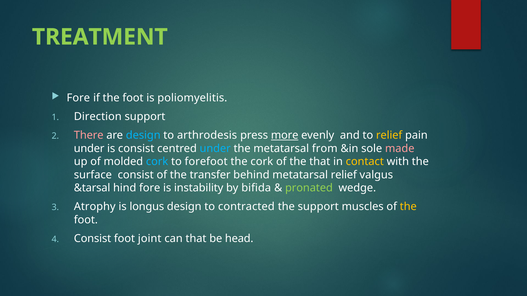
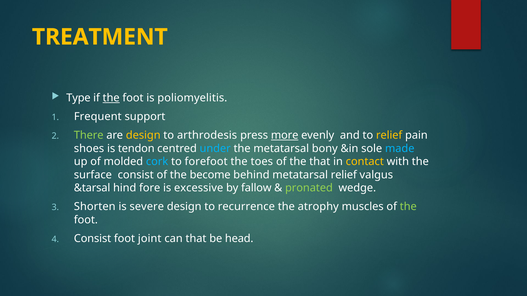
TREATMENT colour: light green -> yellow
Fore at (78, 98): Fore -> Type
the at (111, 98) underline: none -> present
Direction: Direction -> Frequent
There colour: pink -> light green
design at (143, 135) colour: light blue -> yellow
under at (89, 149): under -> shoes
is consist: consist -> tendon
from: from -> bony
made colour: pink -> light blue
the cork: cork -> toes
transfer: transfer -> become
instability: instability -> excessive
bifida: bifida -> fallow
Atrophy: Atrophy -> Shorten
longus: longus -> severe
contracted: contracted -> recurrence
the support: support -> atrophy
the at (408, 207) colour: yellow -> light green
